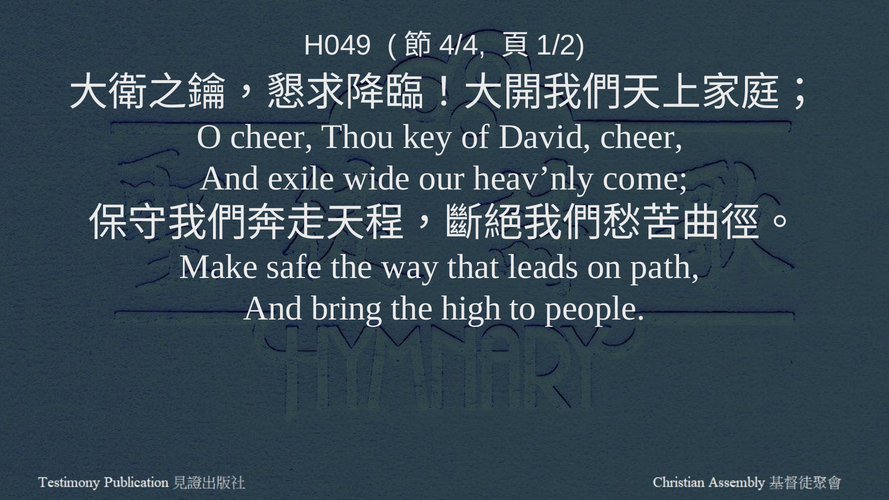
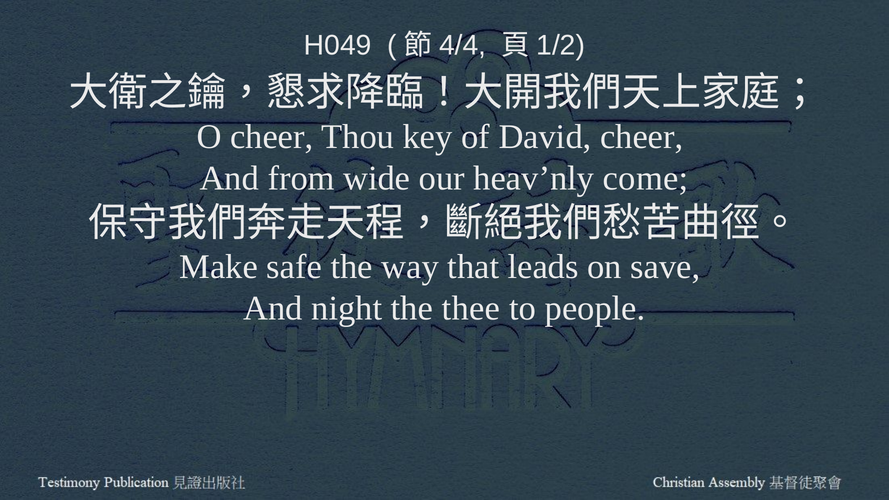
exile: exile -> from
path: path -> save
bring: bring -> night
high: high -> thee
